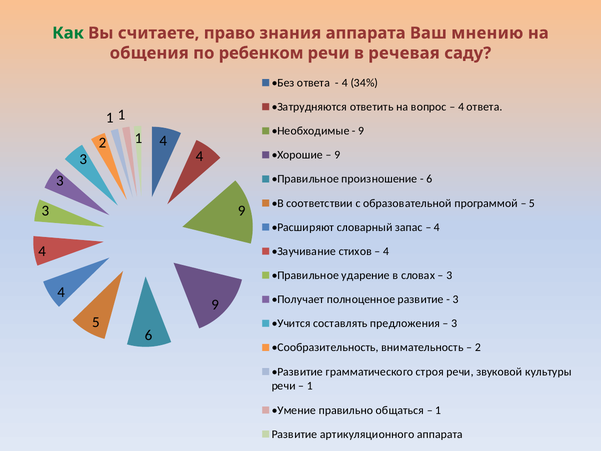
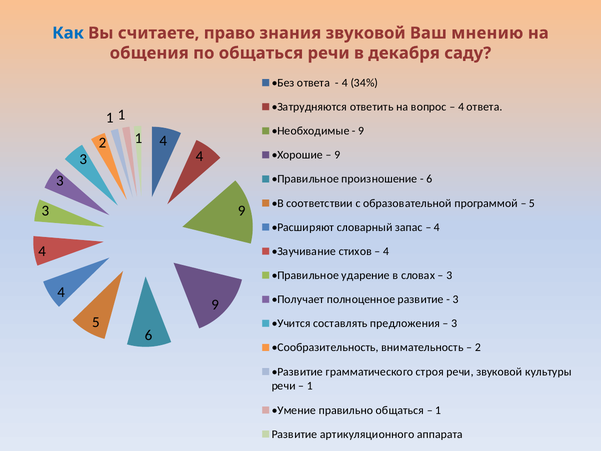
Как colour: green -> blue
знания аппарата: аппарата -> звуковой
по ребенком: ребенком -> общаться
речевая: речевая -> декабря
